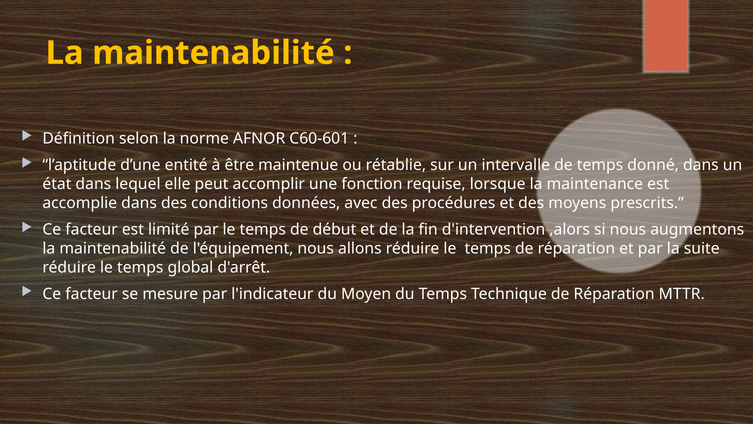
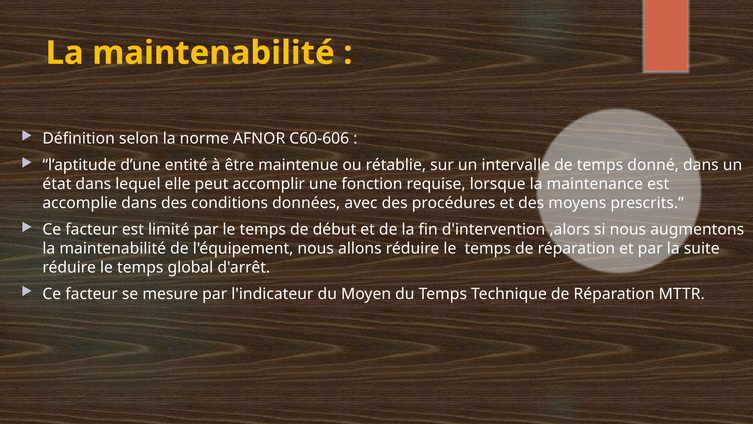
C60-601: C60-601 -> C60-606
